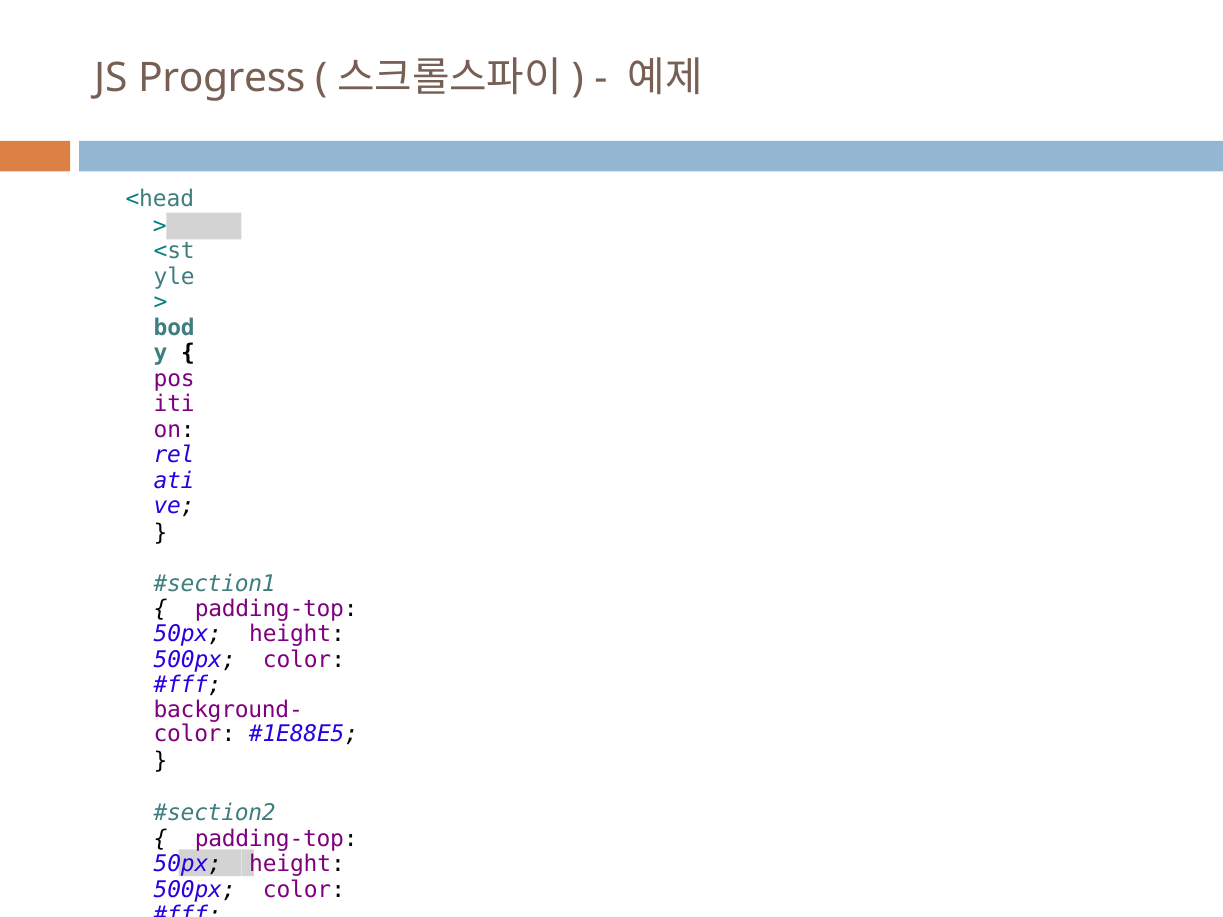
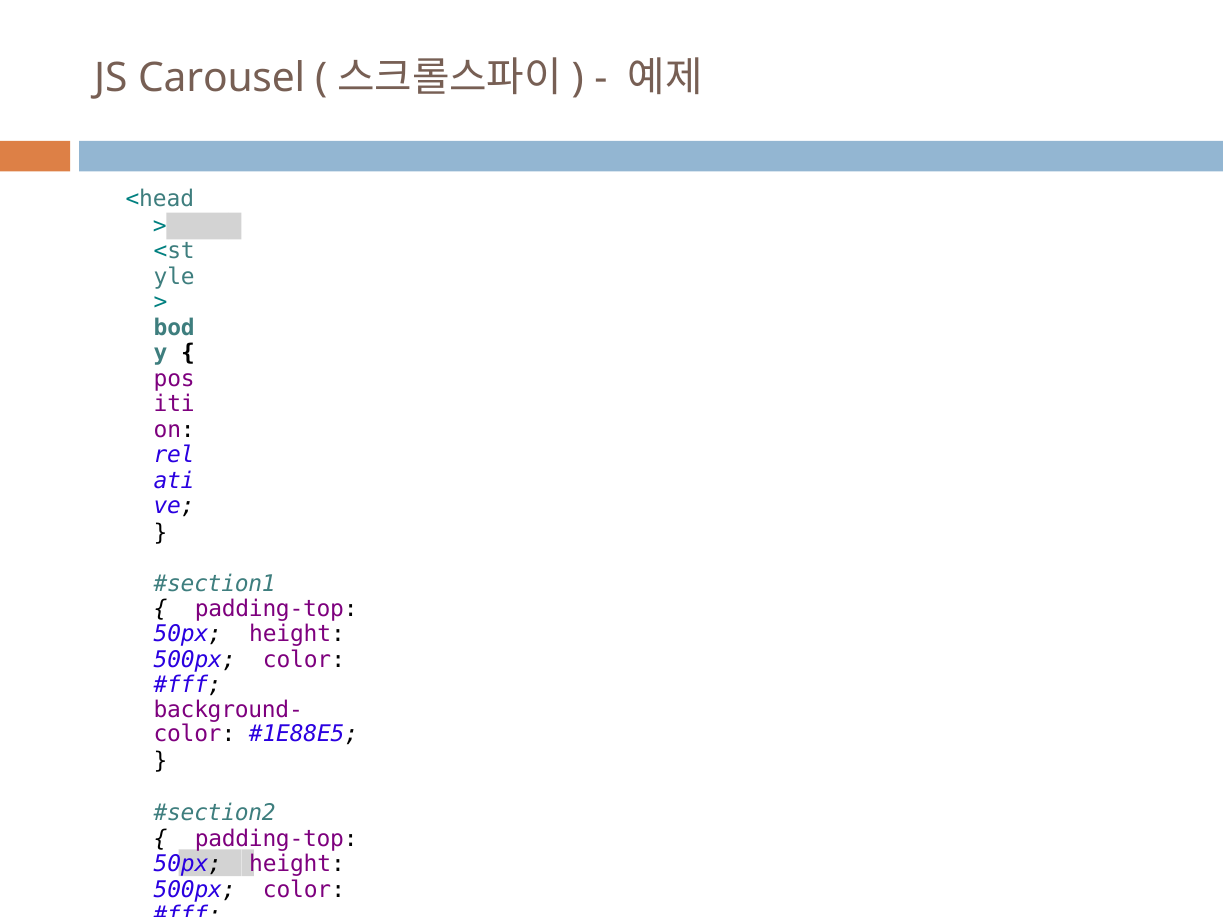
Progress: Progress -> Carousel
